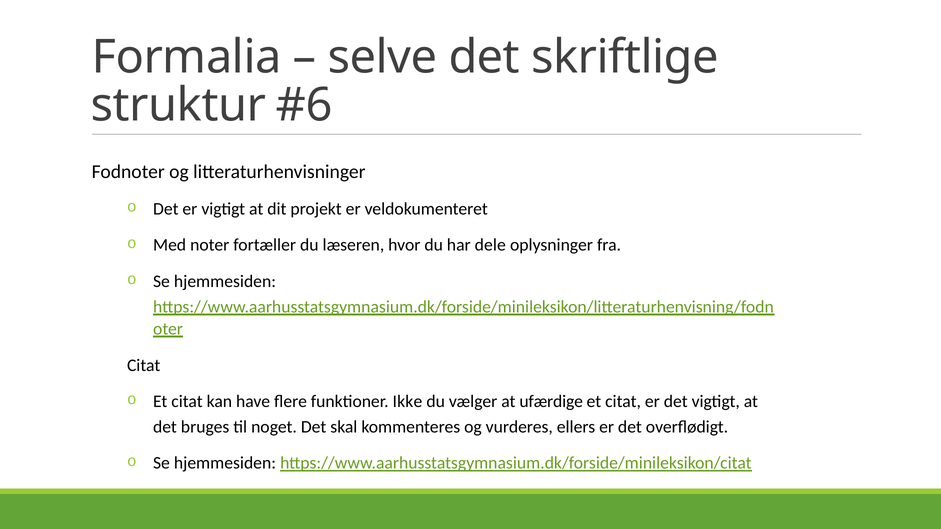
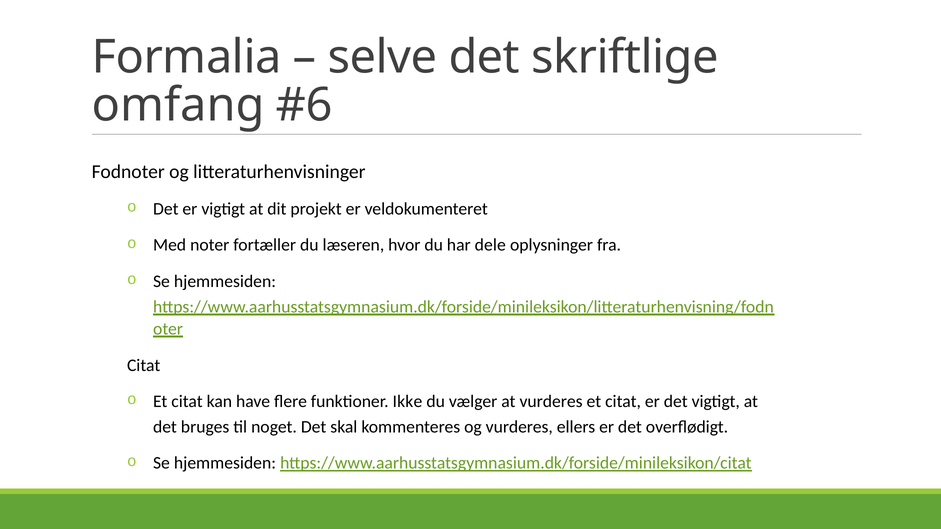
struktur: struktur -> omfang
at ufærdige: ufærdige -> vurderes
